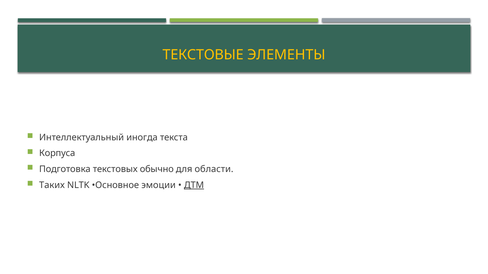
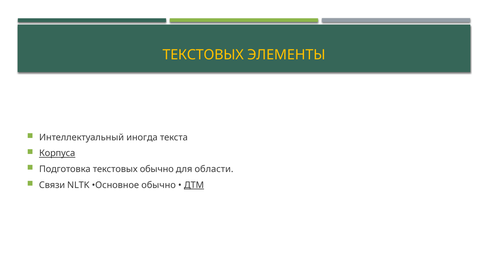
ТЕКСТОВЫЕ at (203, 55): ТЕКСТОВЫЕ -> ТЕКСТОВЫХ
Корпуса underline: none -> present
Таких: Таких -> Связи
Основное эмоции: эмоции -> обычно
